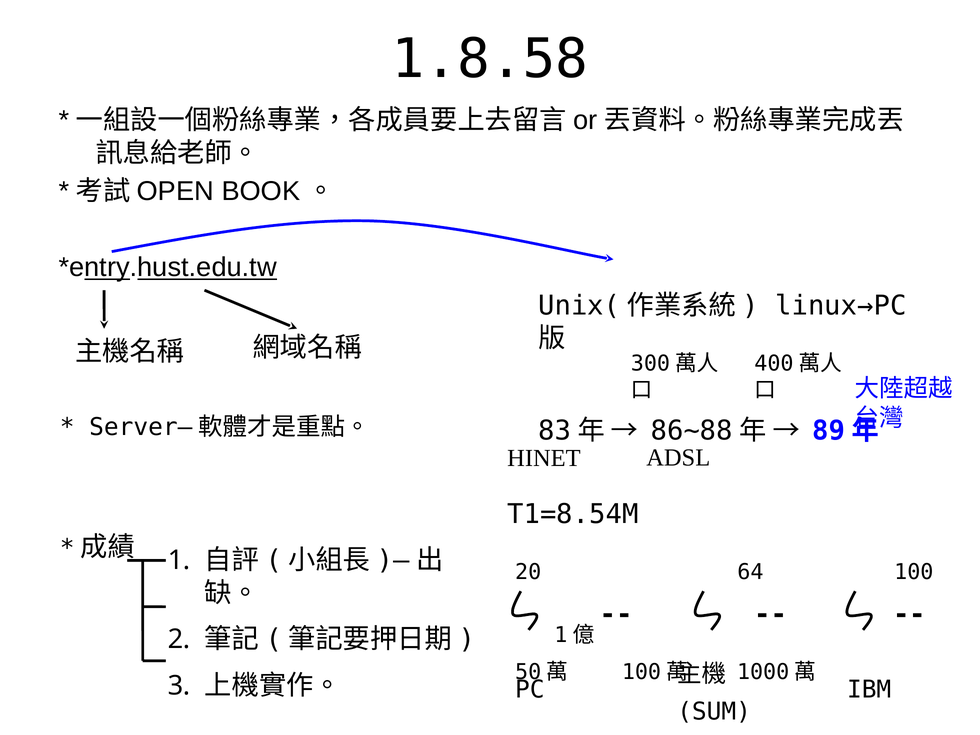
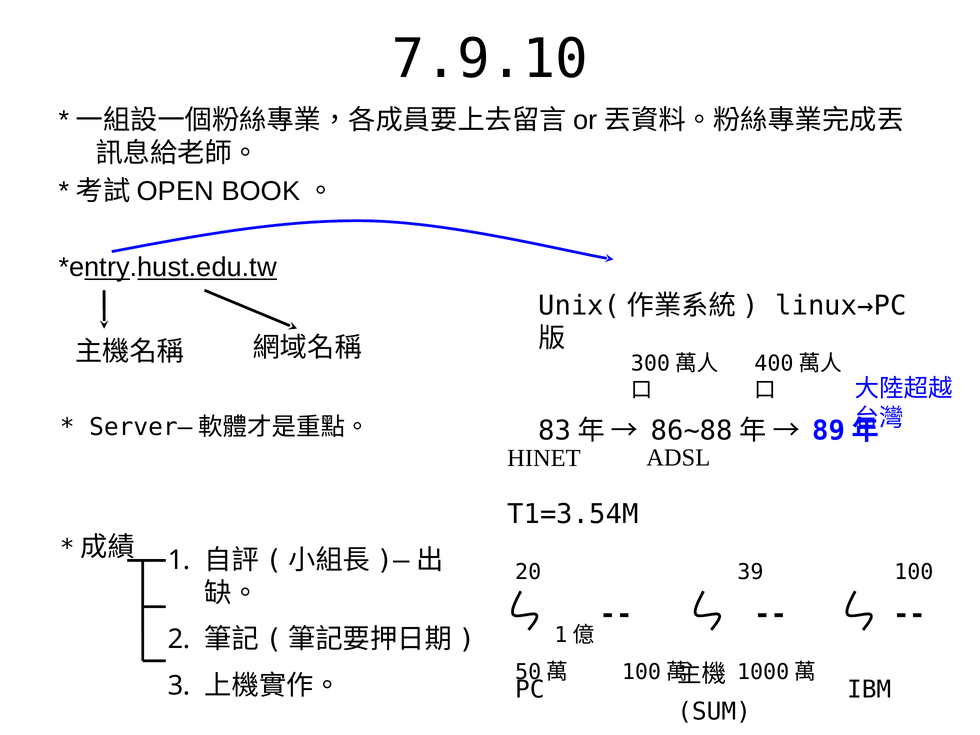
1.8.58: 1.8.58 -> 7.9.10
T1=8.54M: T1=8.54M -> T1=3.54M
64: 64 -> 39
